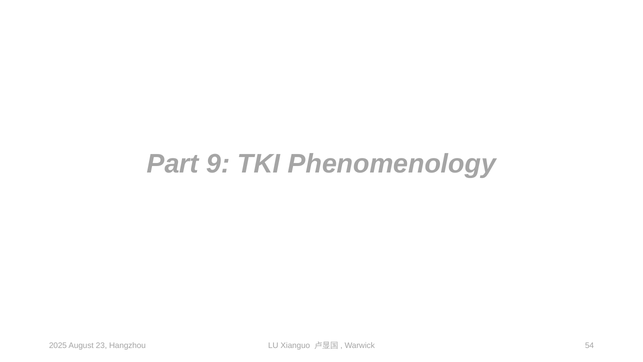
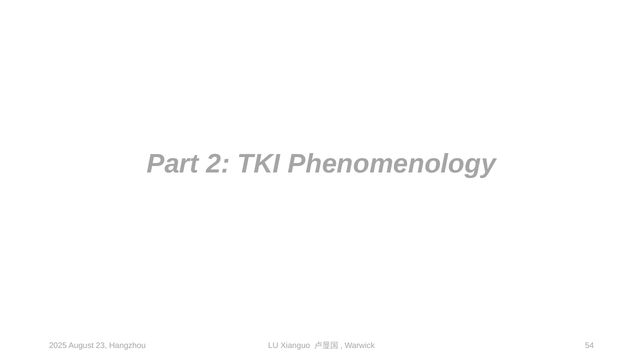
9: 9 -> 2
